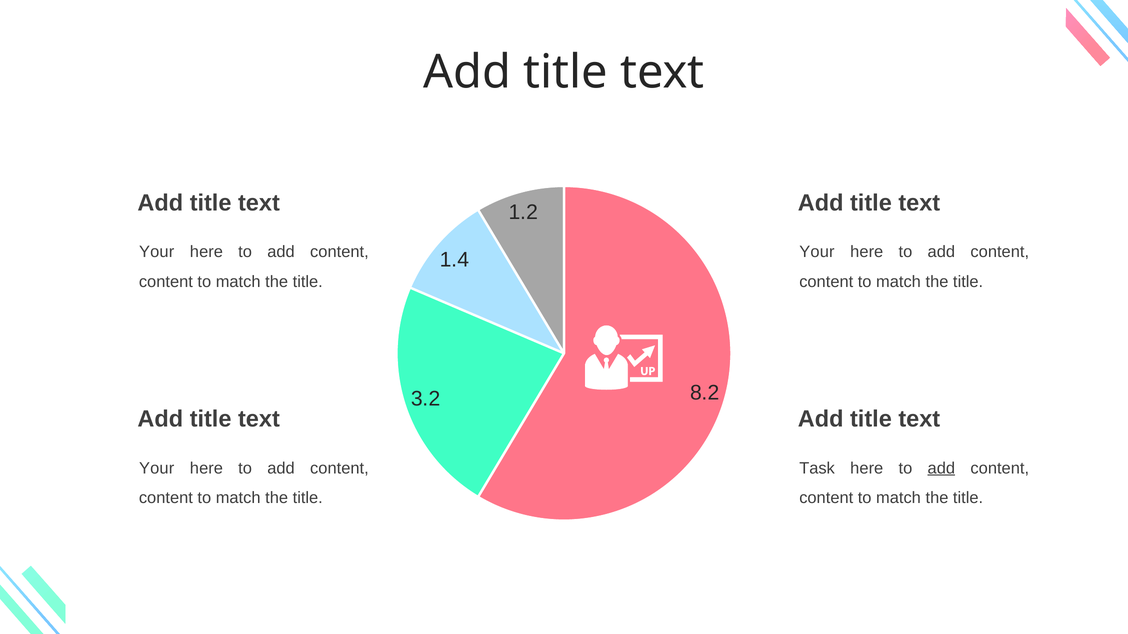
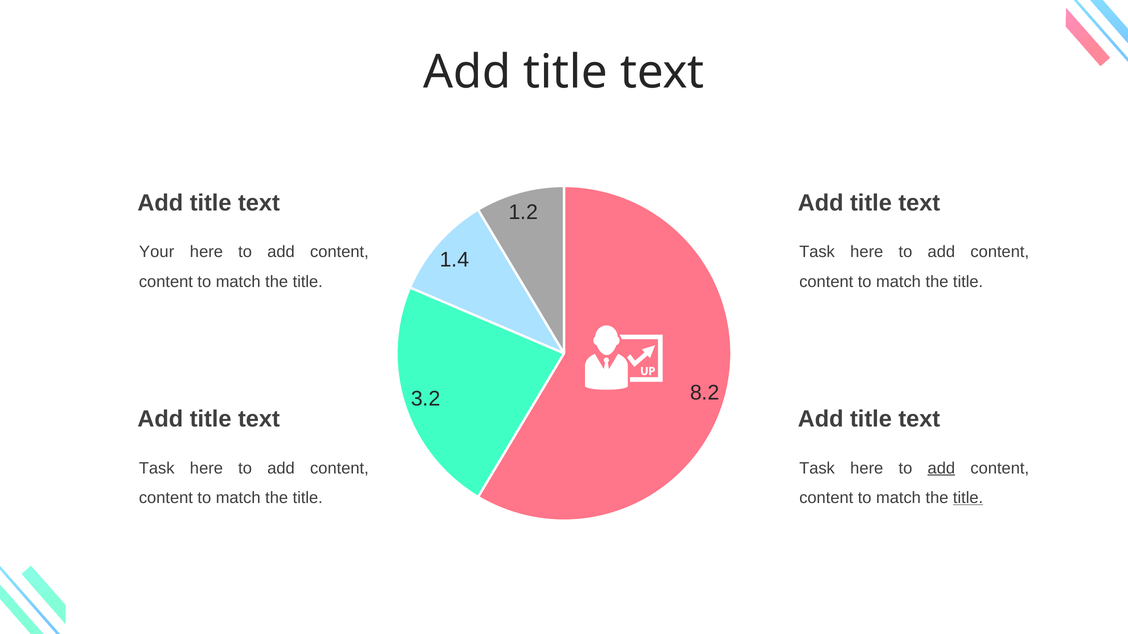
Your at (817, 252): Your -> Task
Your at (157, 468): Your -> Task
title at (968, 498) underline: none -> present
